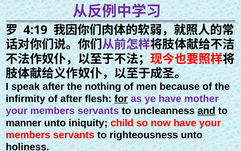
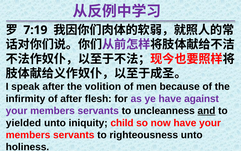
4:19: 4:19 -> 7:19
nothing: nothing -> volition
for underline: present -> none
mother: mother -> against
manner: manner -> yielded
